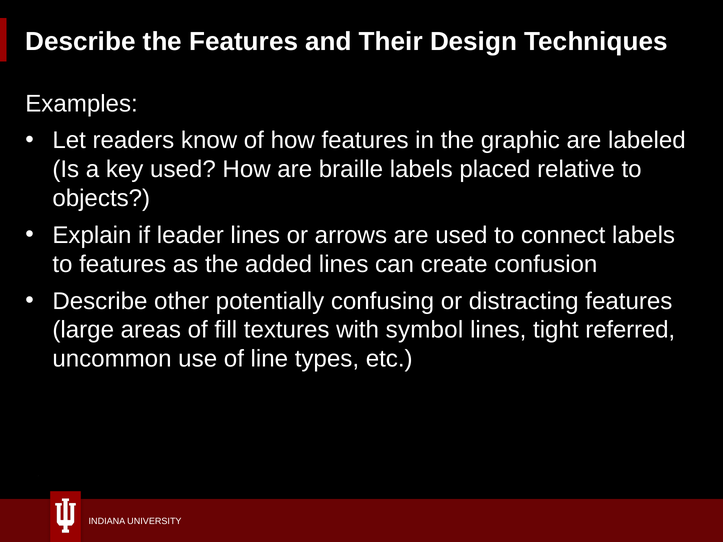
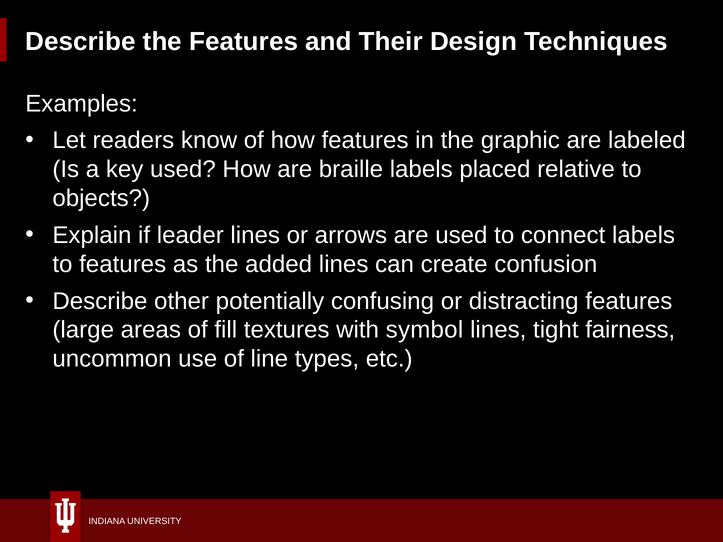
referred: referred -> fairness
